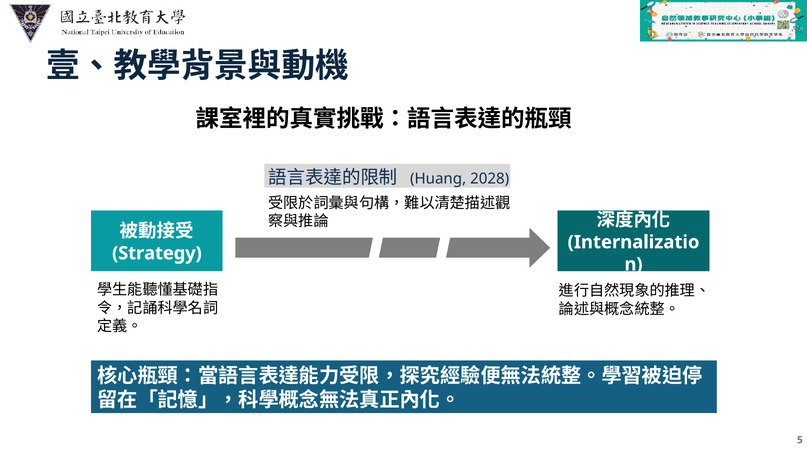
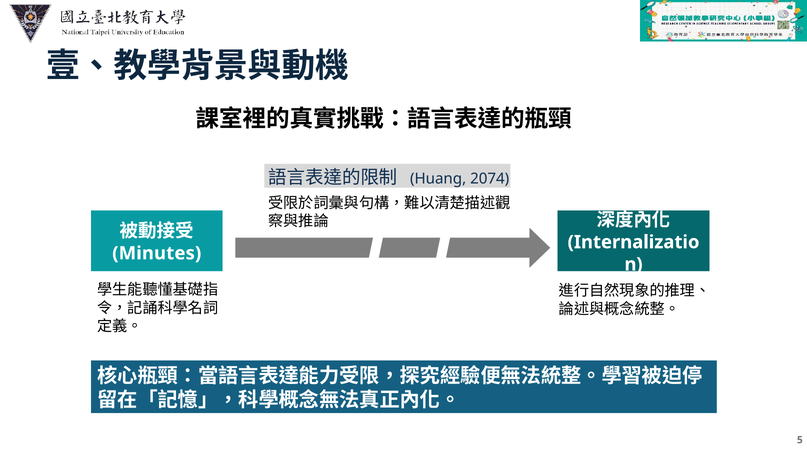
2028: 2028 -> 2074
Strategy: Strategy -> Minutes
